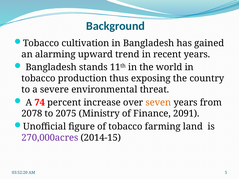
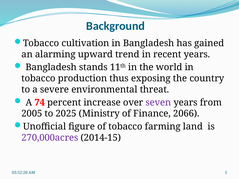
seven colour: orange -> purple
2078: 2078 -> 2005
2075: 2075 -> 2025
2091: 2091 -> 2066
